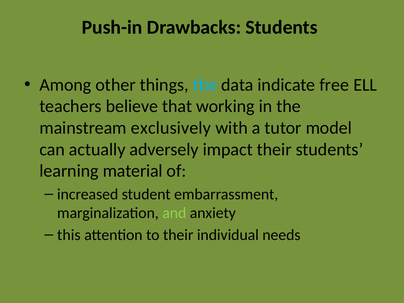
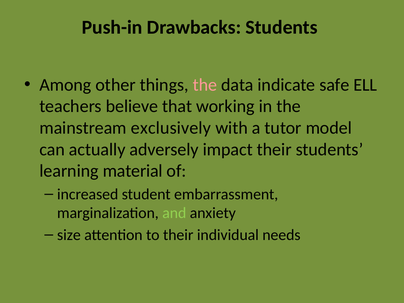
the at (205, 85) colour: light blue -> pink
free: free -> safe
this: this -> size
